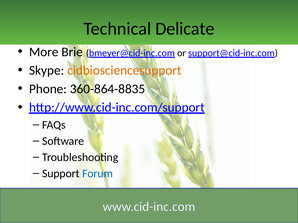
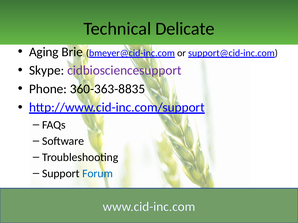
More: More -> Aging
cidbiosciencesupport colour: orange -> purple
360-864-8835: 360-864-8835 -> 360-363-8835
